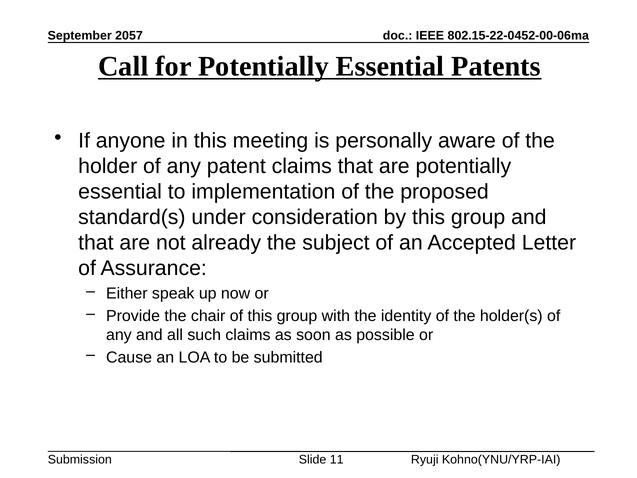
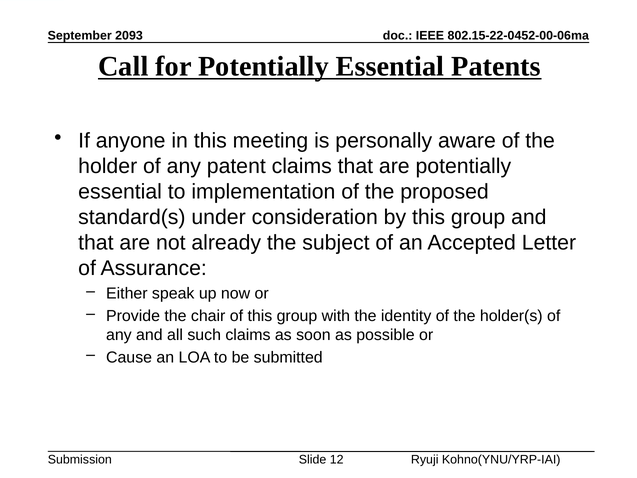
2057: 2057 -> 2093
11: 11 -> 12
